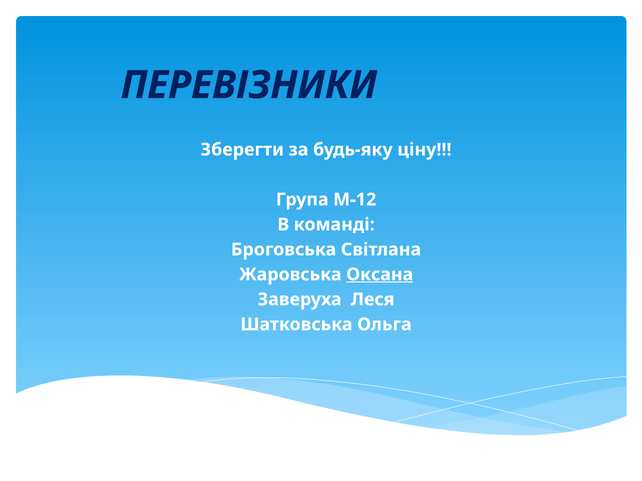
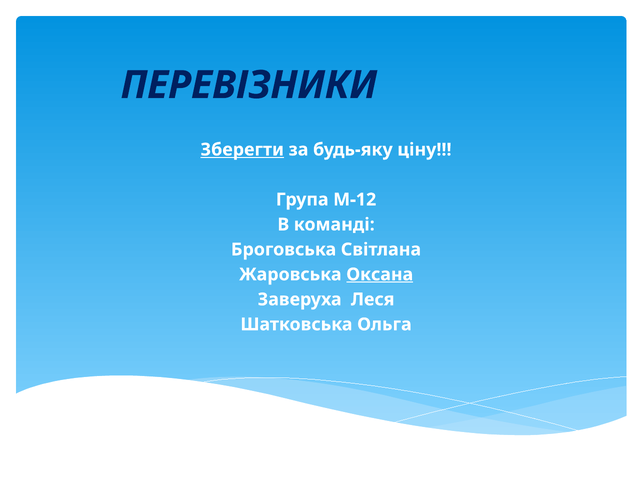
Зберегти underline: none -> present
